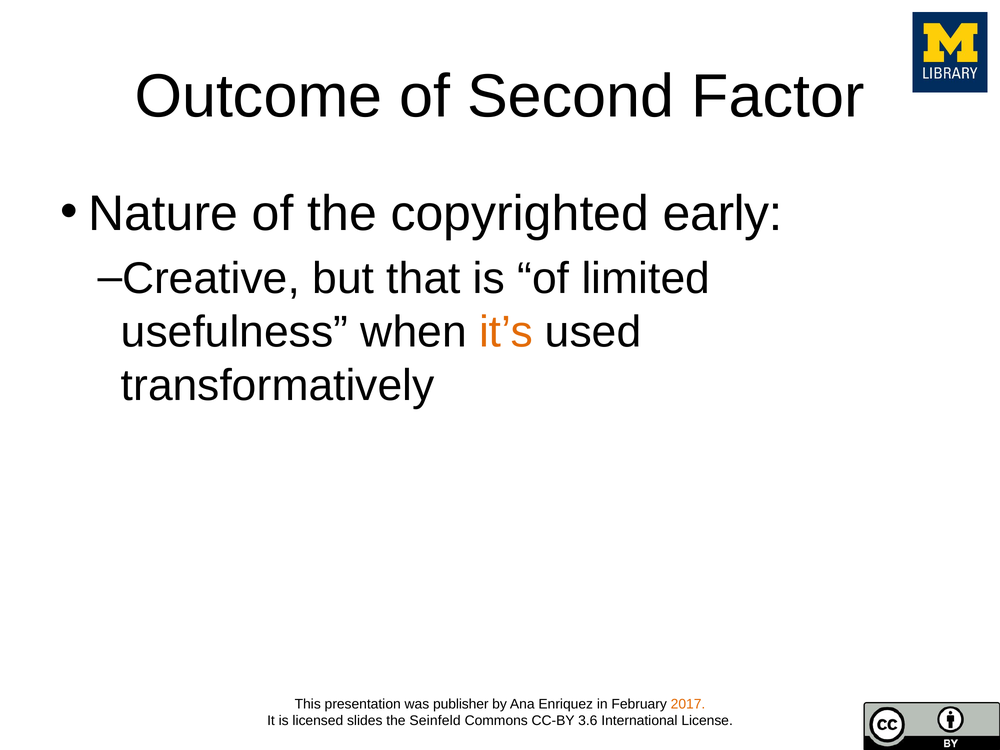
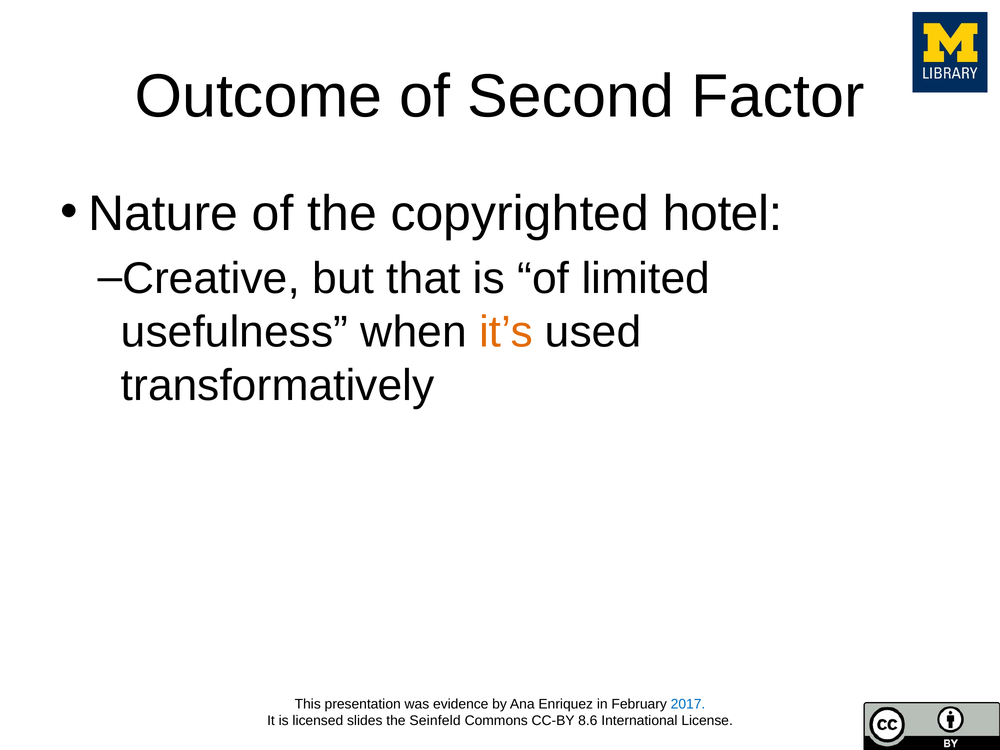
early: early -> hotel
publisher: publisher -> evidence
2017 colour: orange -> blue
3.6: 3.6 -> 8.6
